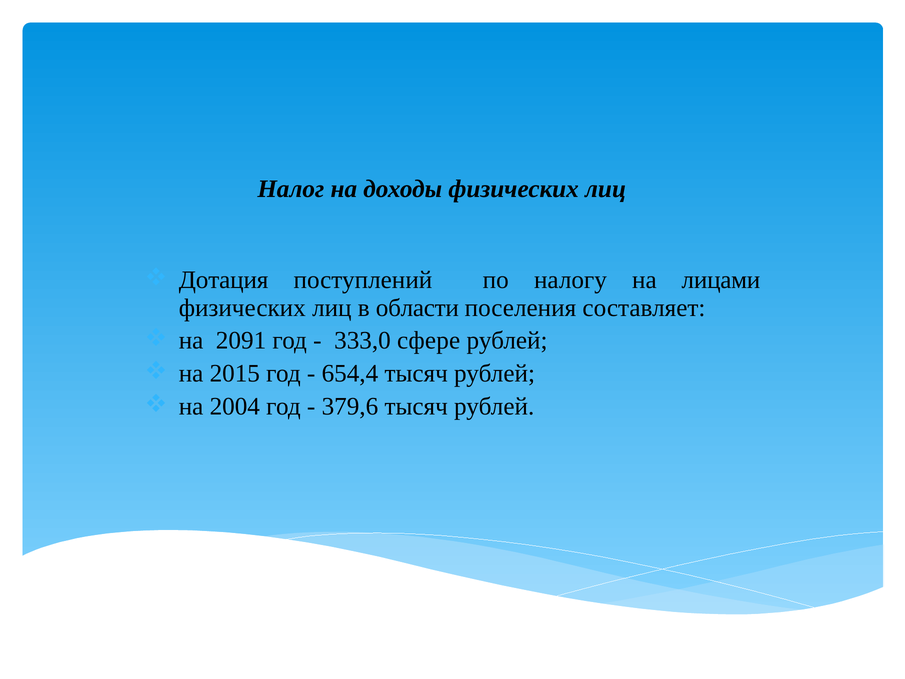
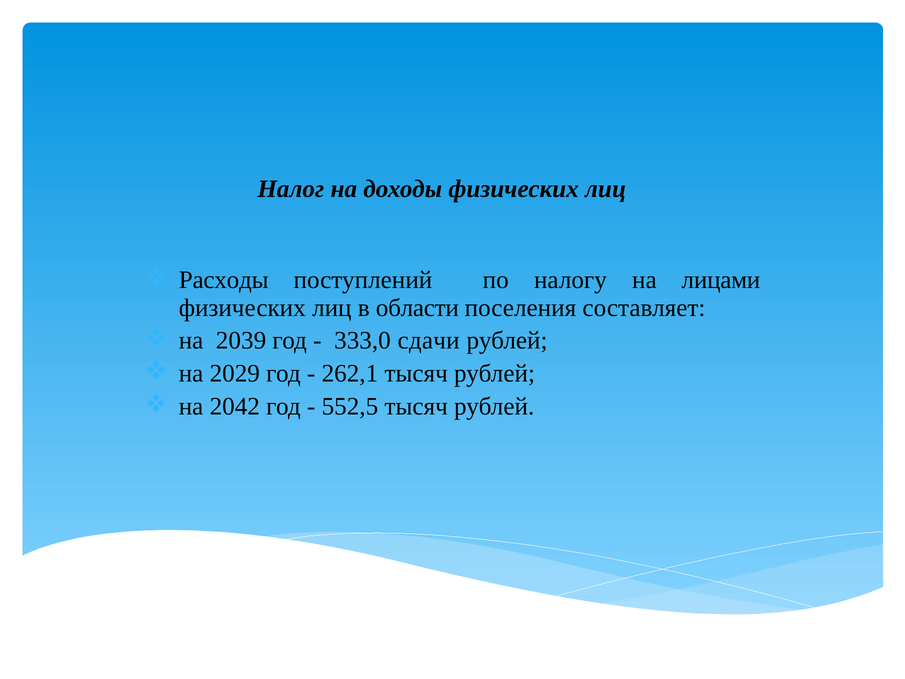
Дотация: Дотация -> Расходы
2091: 2091 -> 2039
сфере: сфере -> сдачи
2015: 2015 -> 2029
654,4: 654,4 -> 262,1
2004: 2004 -> 2042
379,6: 379,6 -> 552,5
